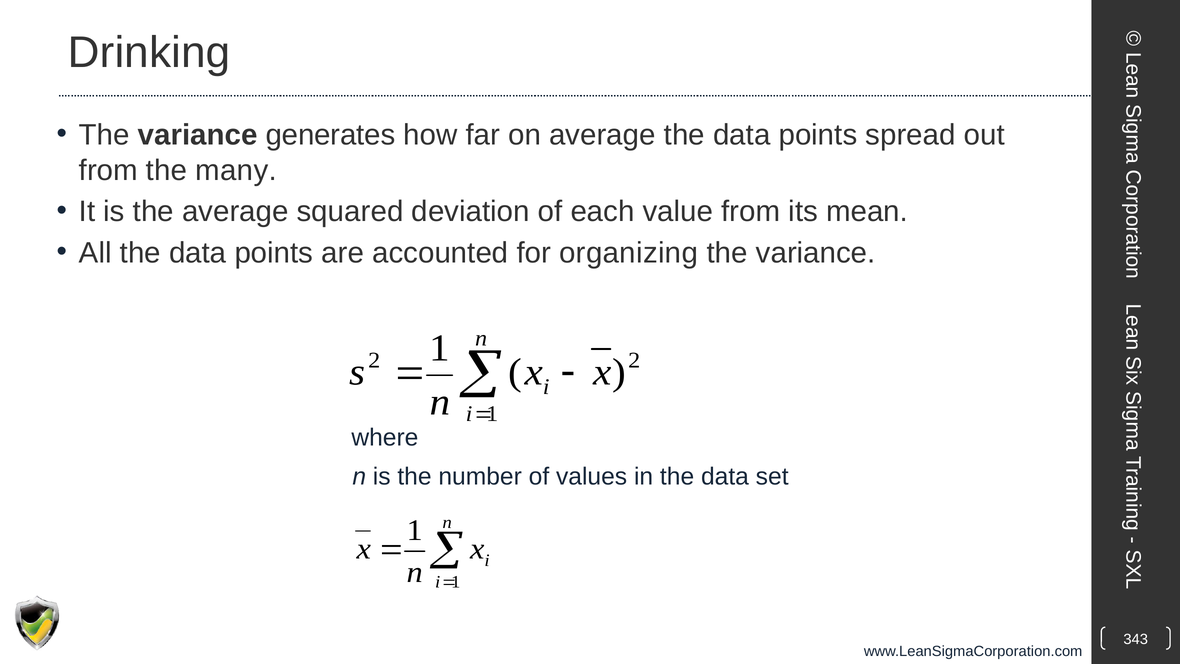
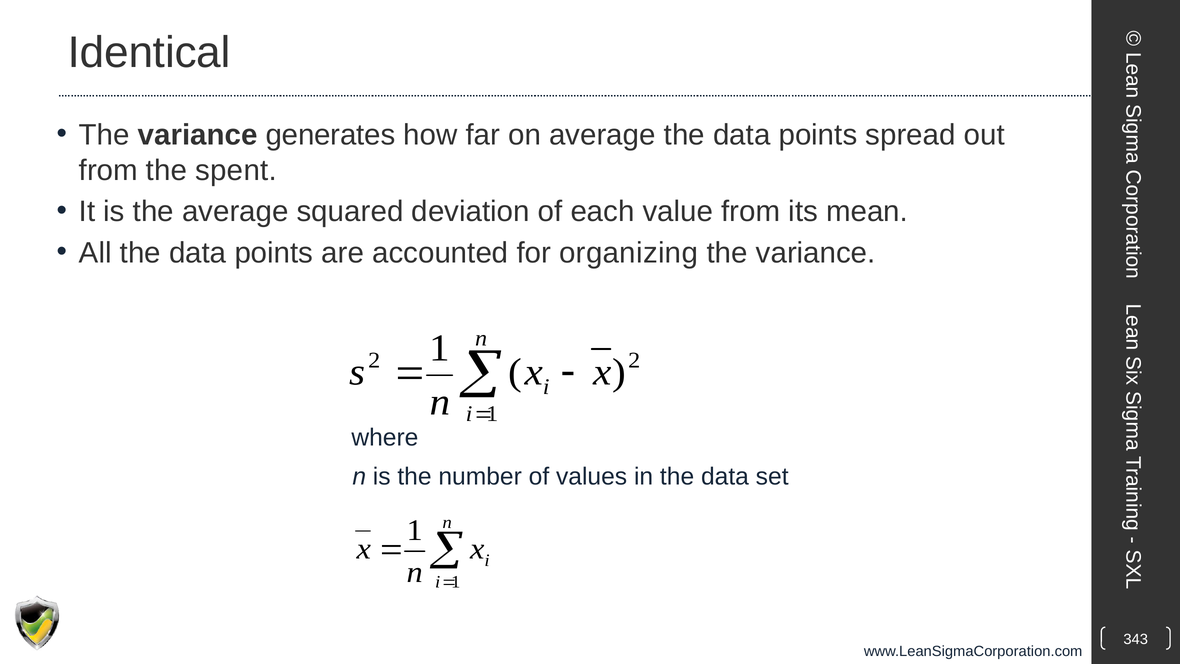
Drinking: Drinking -> Identical
many: many -> spent
